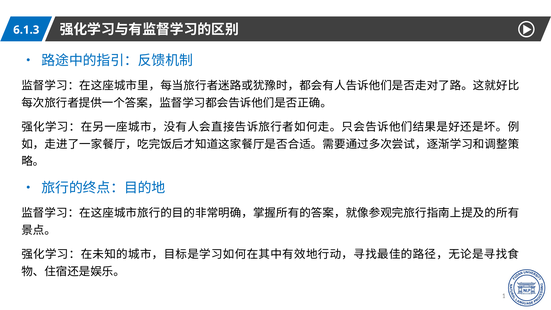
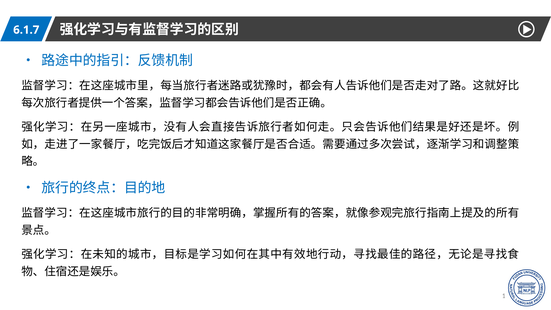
6.1.3: 6.1.3 -> 6.1.7
